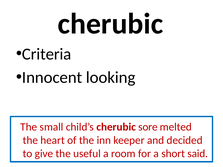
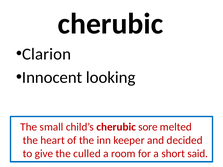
Criteria: Criteria -> Clarion
useful: useful -> culled
